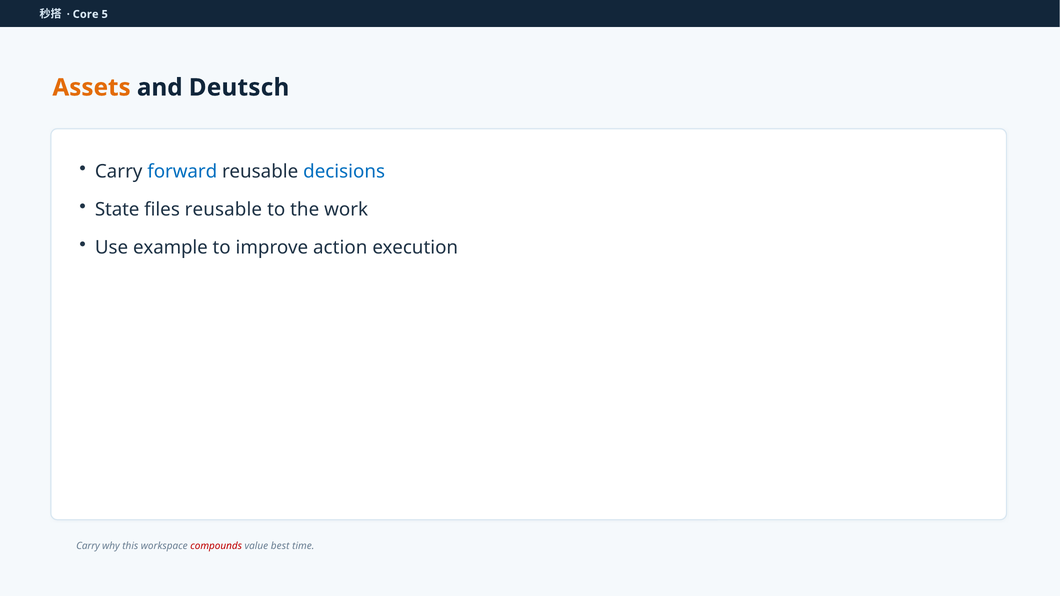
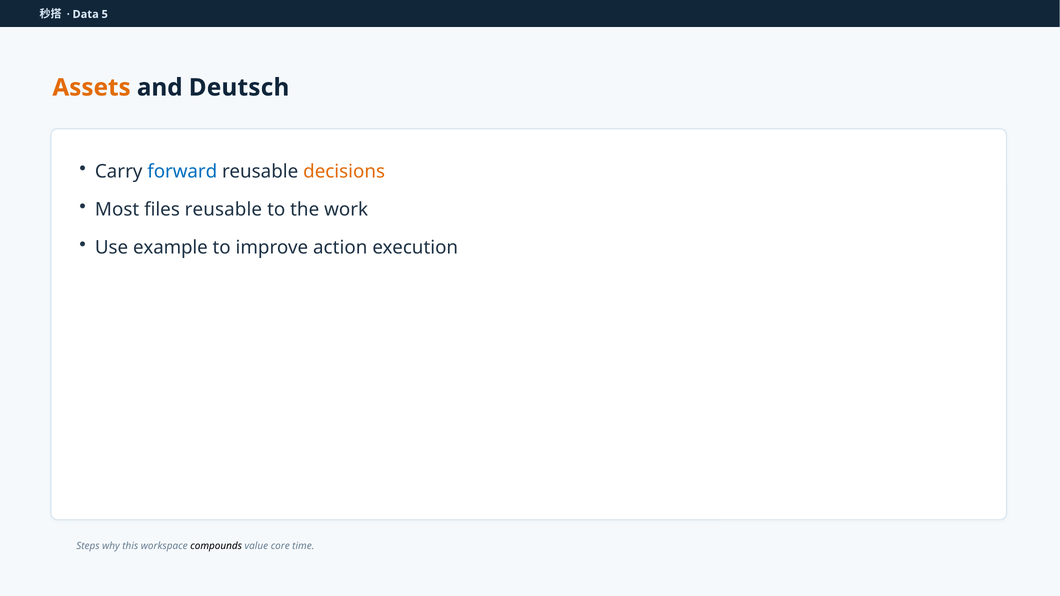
Core: Core -> Data
decisions colour: blue -> orange
State: State -> Most
Carry at (88, 546): Carry -> Steps
compounds colour: red -> black
best: best -> core
